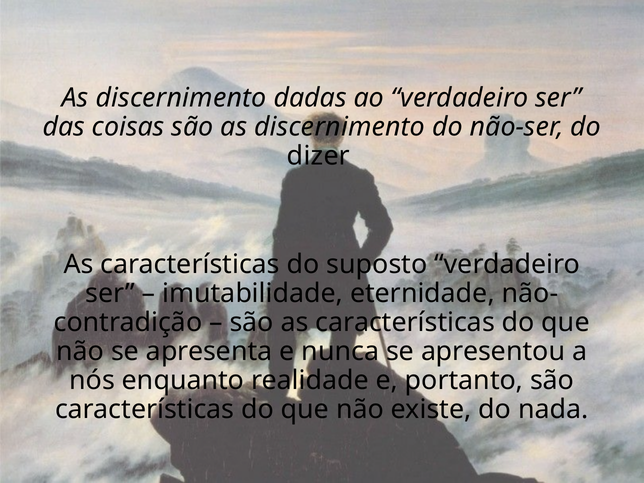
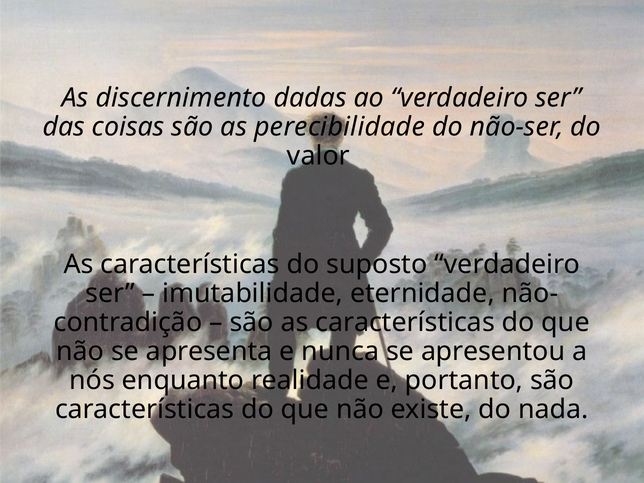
são as discernimento: discernimento -> perecibilidade
dizer: dizer -> valor
